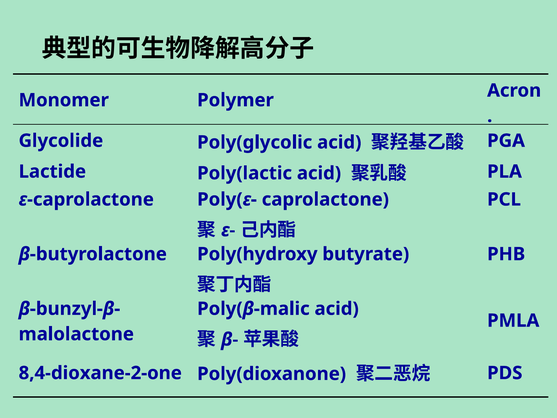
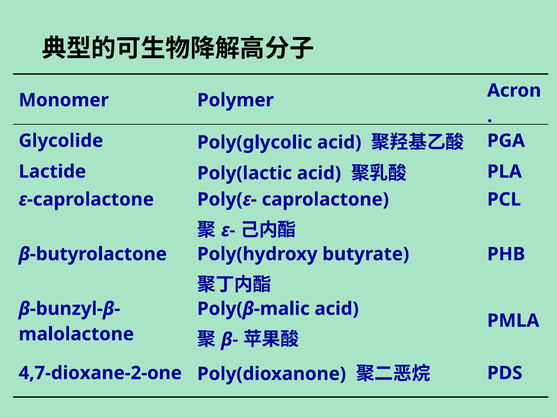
8,4-dioxane-2-one: 8,4-dioxane-2-one -> 4,7-dioxane-2-one
